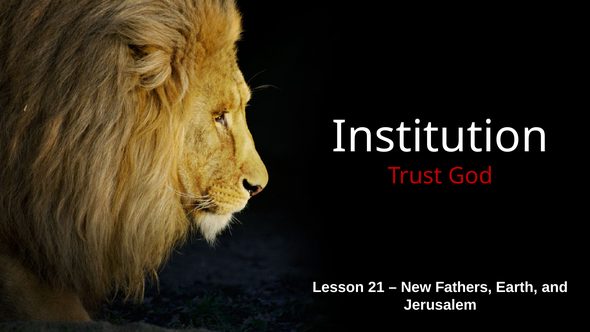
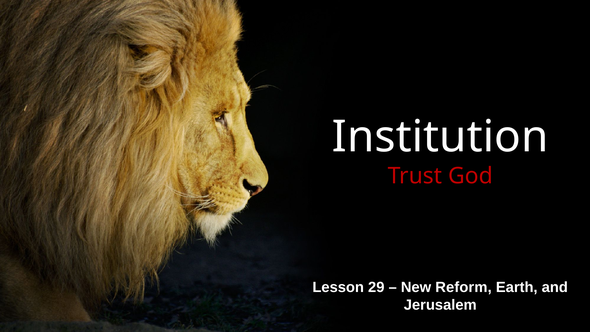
21: 21 -> 29
Fathers: Fathers -> Reform
